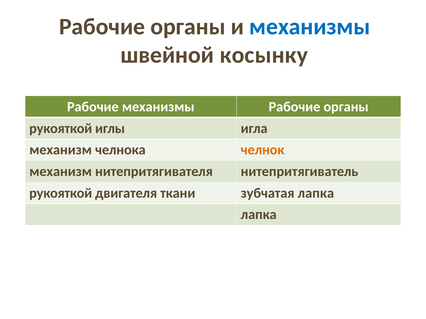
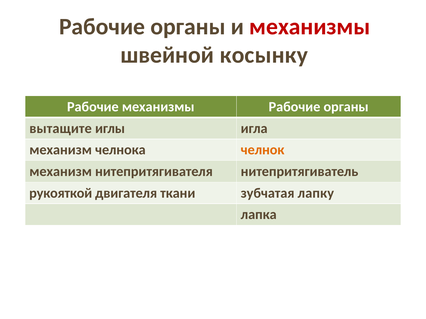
механизмы at (310, 27) colour: blue -> red
рукояткой at (61, 129): рукояткой -> вытащите
зубчатая лапка: лапка -> лапку
